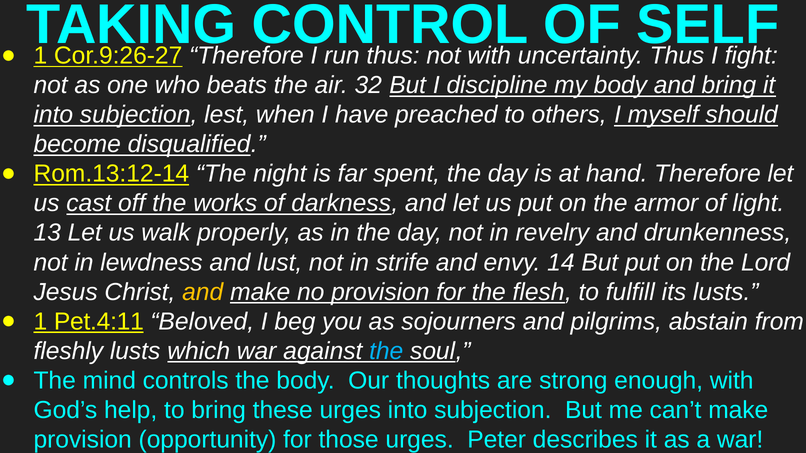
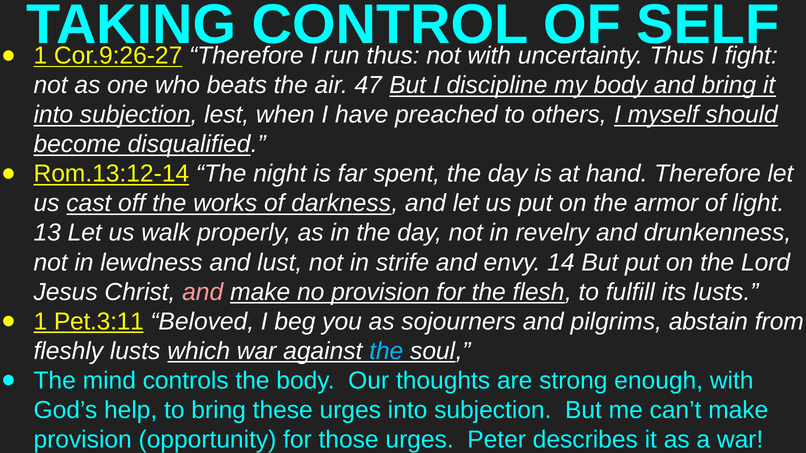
32: 32 -> 47
and at (203, 292) colour: yellow -> pink
Pet.4:11: Pet.4:11 -> Pet.3:11
